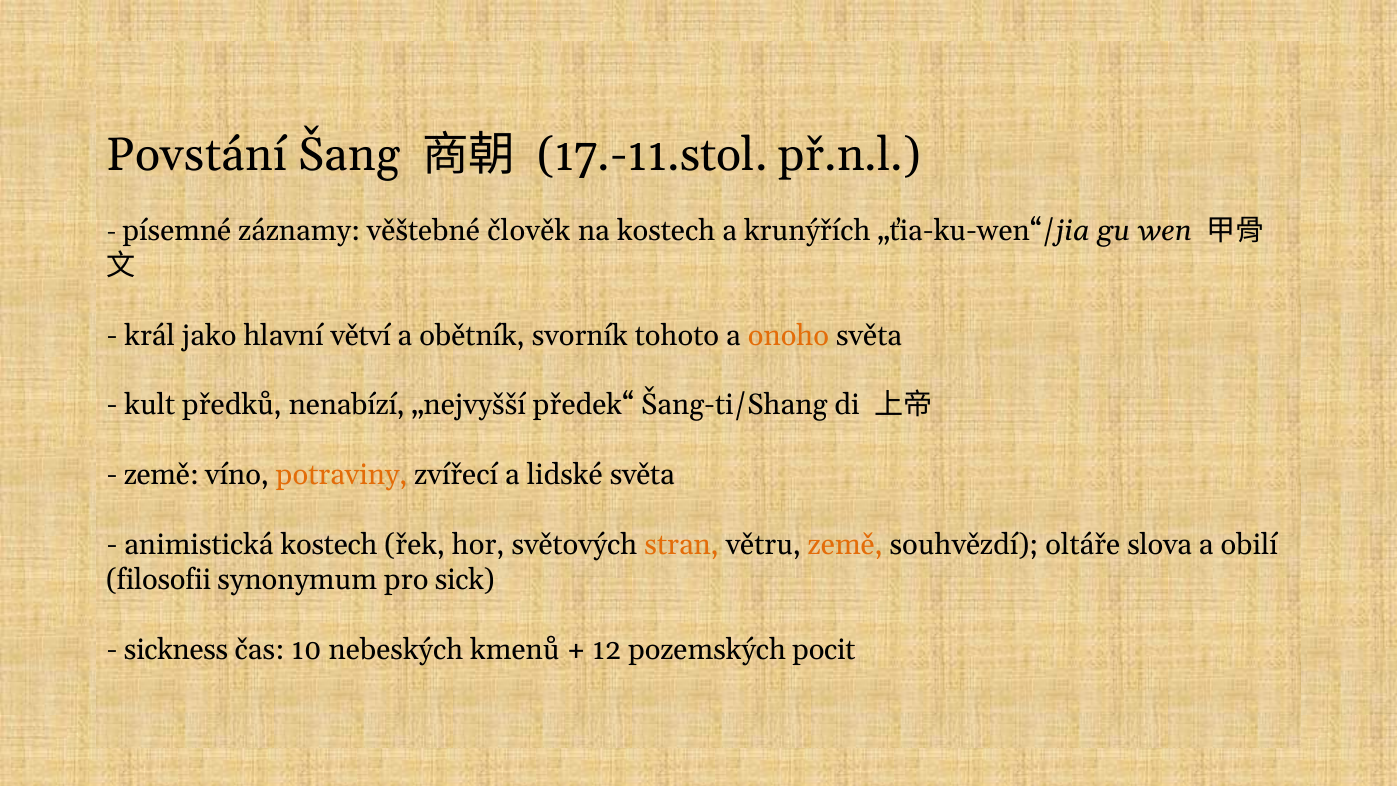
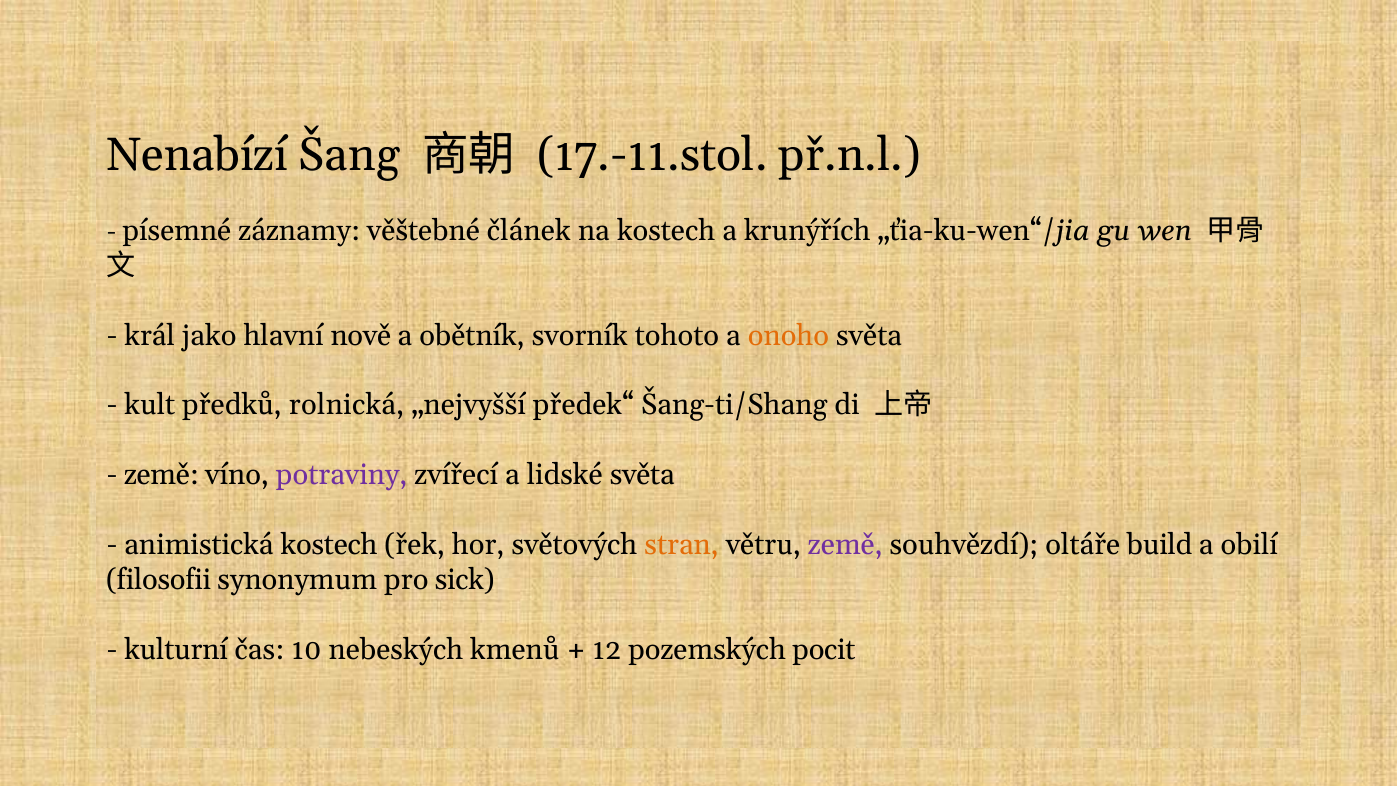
Povstání: Povstání -> Nenabízí
člověk: člověk -> článek
větví: větví -> nově
nenabízí: nenabízí -> rolnická
potraviny colour: orange -> purple
země at (845, 545) colour: orange -> purple
slova: slova -> build
sickness: sickness -> kulturní
